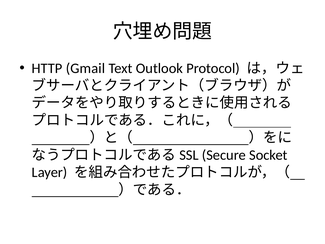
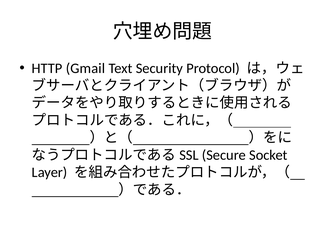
Outlook: Outlook -> Security
